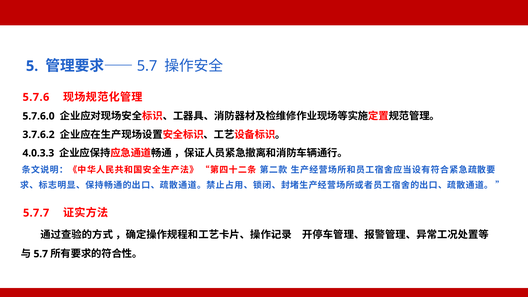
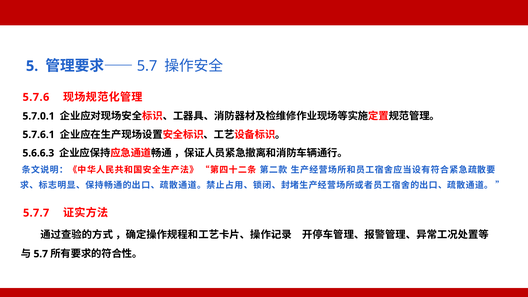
5.7.6.0: 5.7.6.0 -> 5.7.0.1
3.7.6.2: 3.7.6.2 -> 5.7.6.1
4.0.3.3: 4.0.3.3 -> 5.6.6.3
